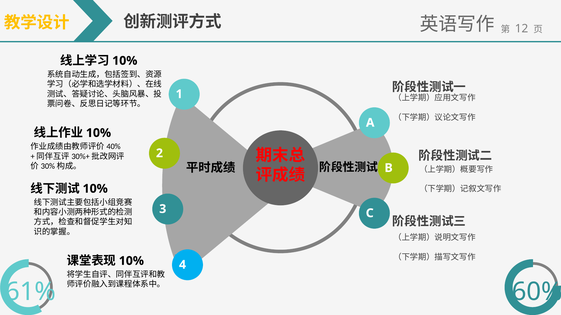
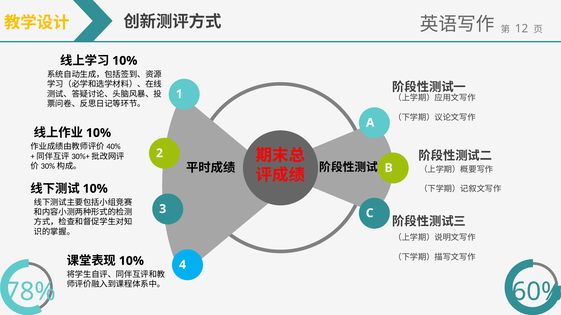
61%: 61% -> 78%
